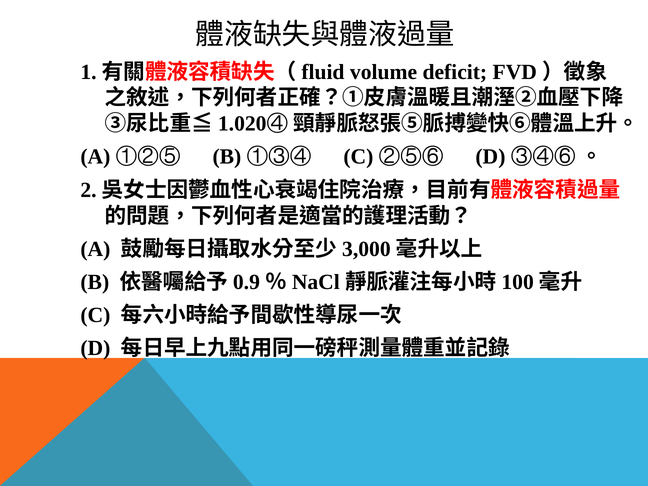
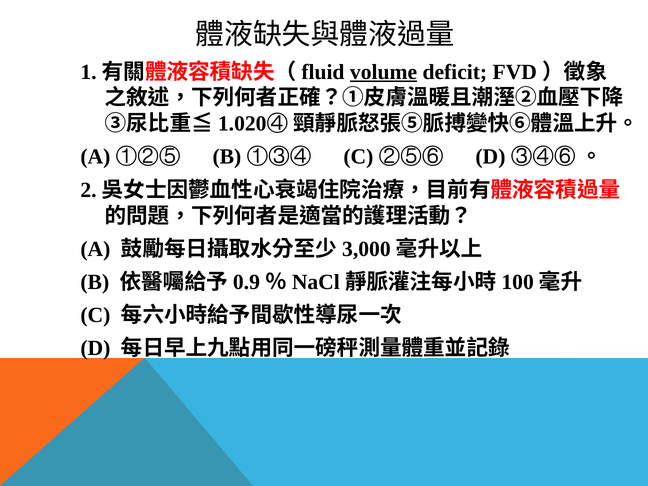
volume underline: none -> present
